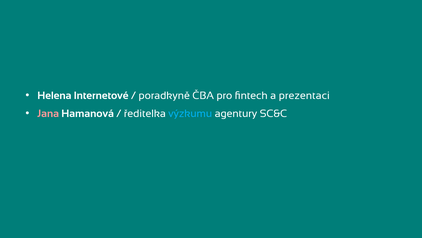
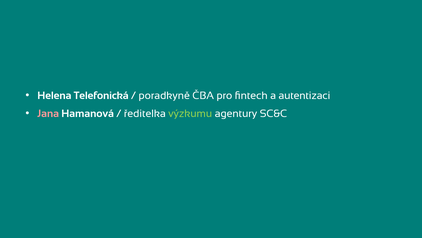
Internetové: Internetové -> Telefonická
prezentaci: prezentaci -> autentizaci
výzkumu colour: light blue -> light green
